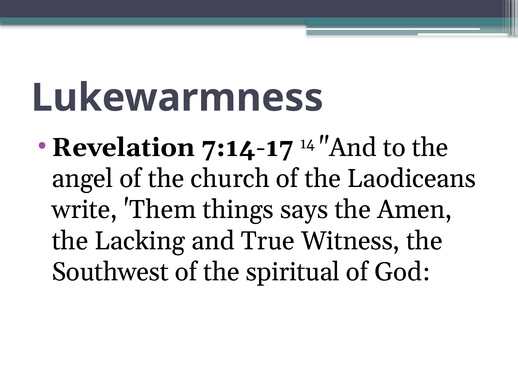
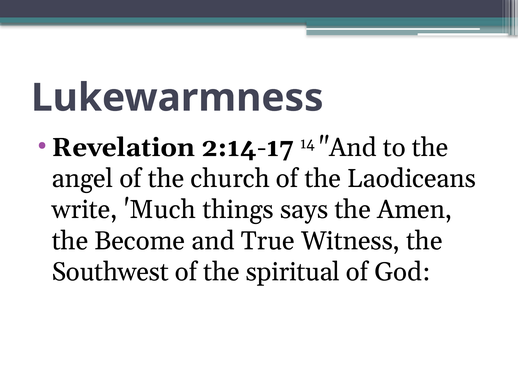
7:14-17: 7:14-17 -> 2:14-17
Them: Them -> Much
Lacking: Lacking -> Become
